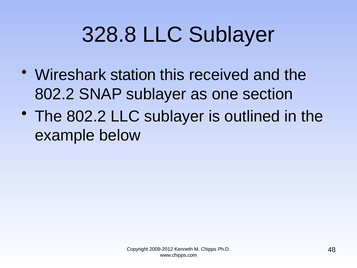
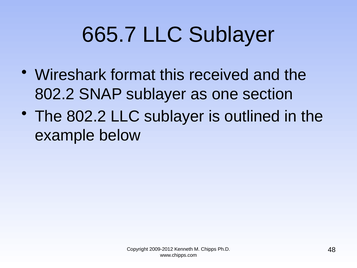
328.8: 328.8 -> 665.7
station: station -> format
